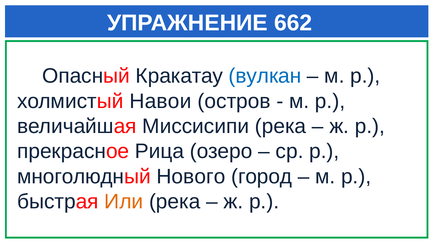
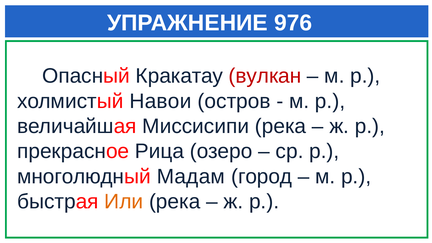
662: 662 -> 976
вулкан colour: blue -> red
Нового: Нового -> Мадам
